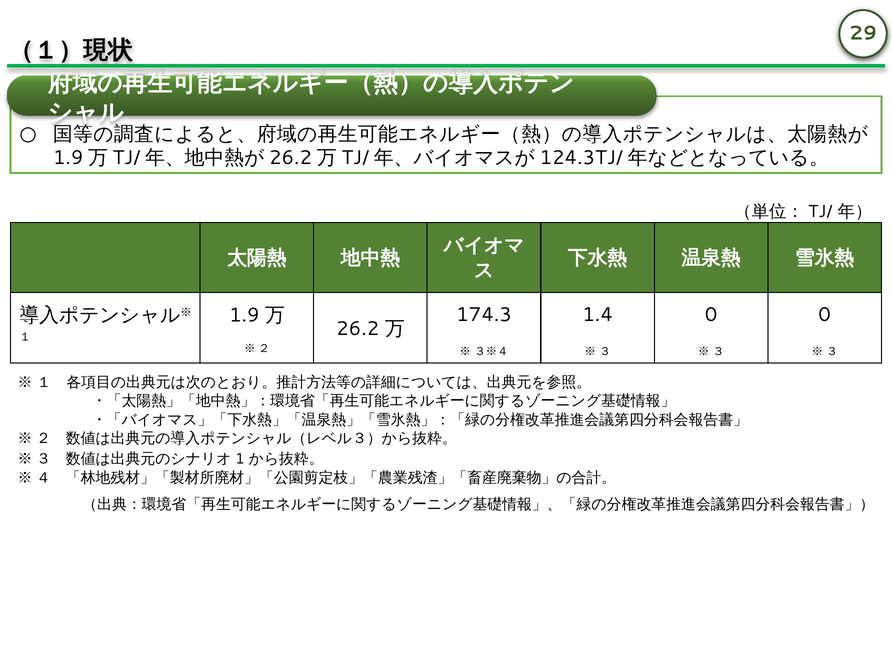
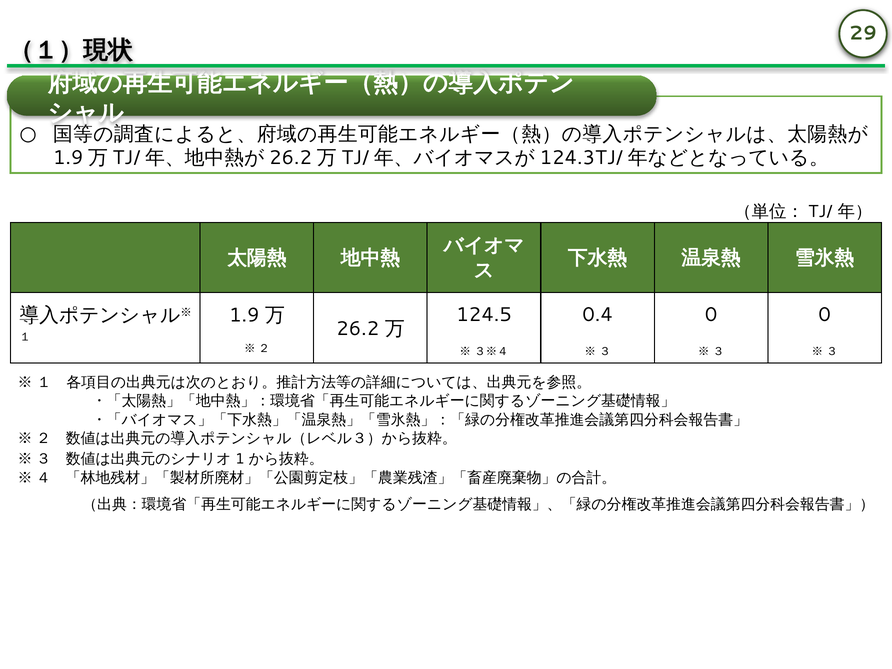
174.3: 174.3 -> 124.5
1.4: 1.4 -> 0.4
